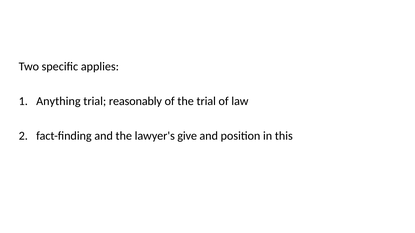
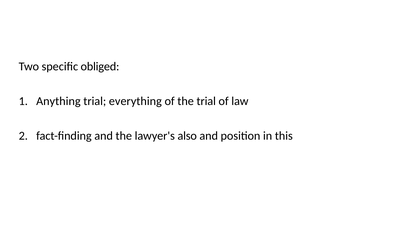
applies: applies -> obliged
reasonably: reasonably -> everything
give: give -> also
